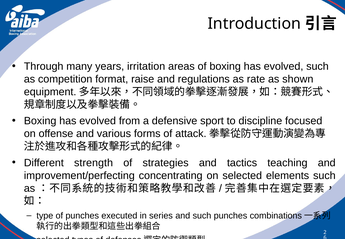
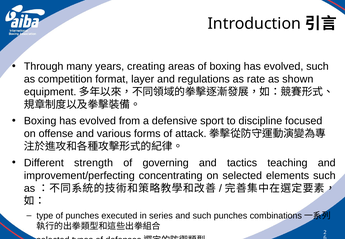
irritation: irritation -> creating
raise: raise -> layer
strategies: strategies -> governing
